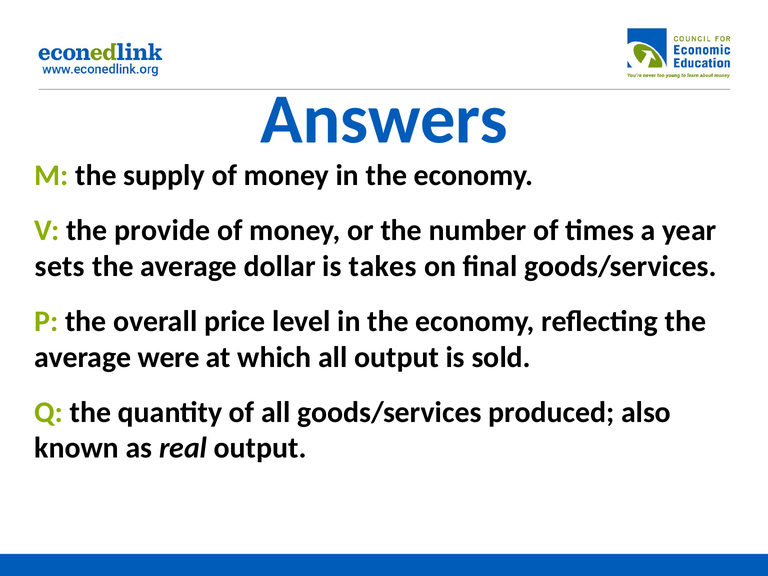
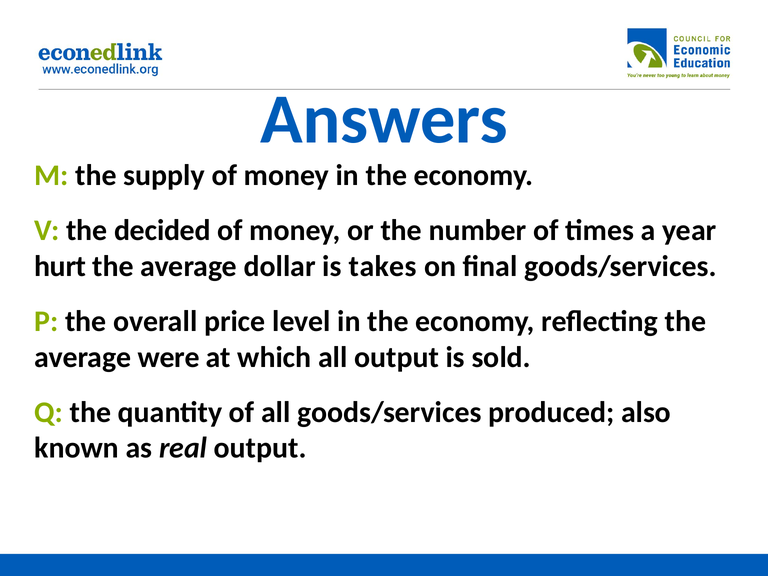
provide: provide -> decided
sets: sets -> hurt
